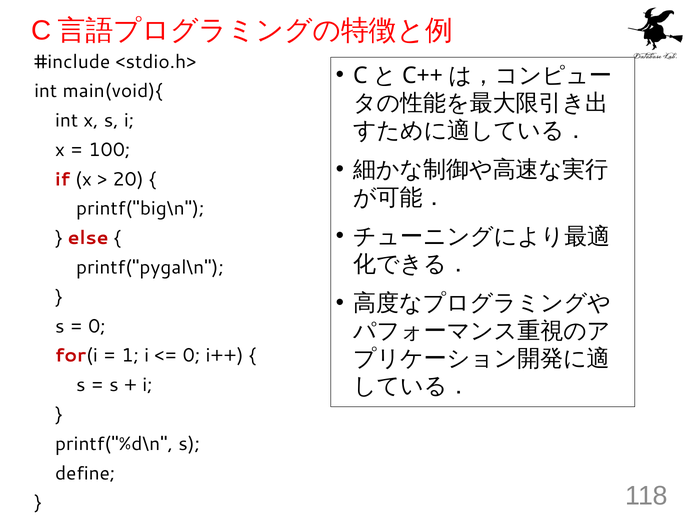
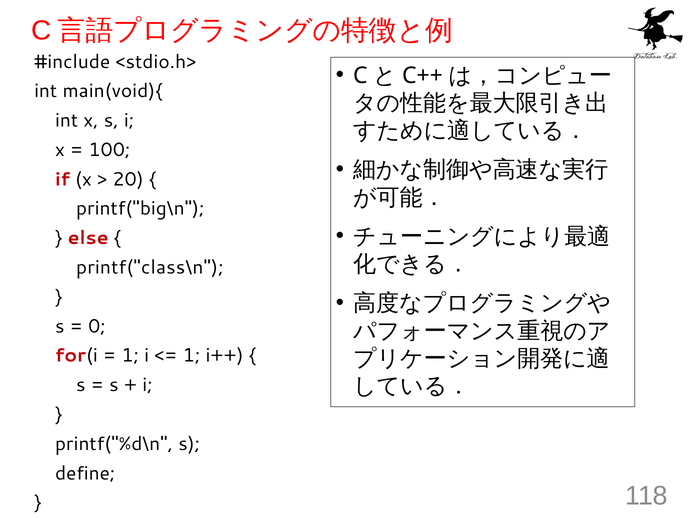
printf("pygal\n: printf("pygal\n -> printf("class\n
0 at (191, 355): 0 -> 1
